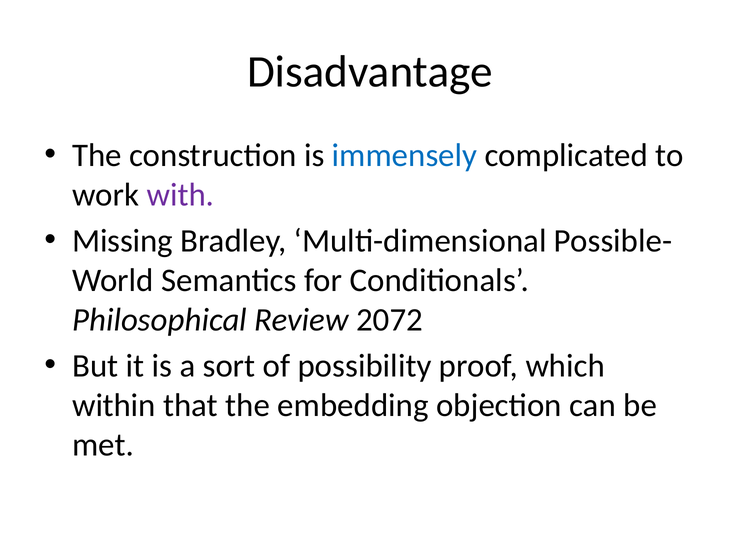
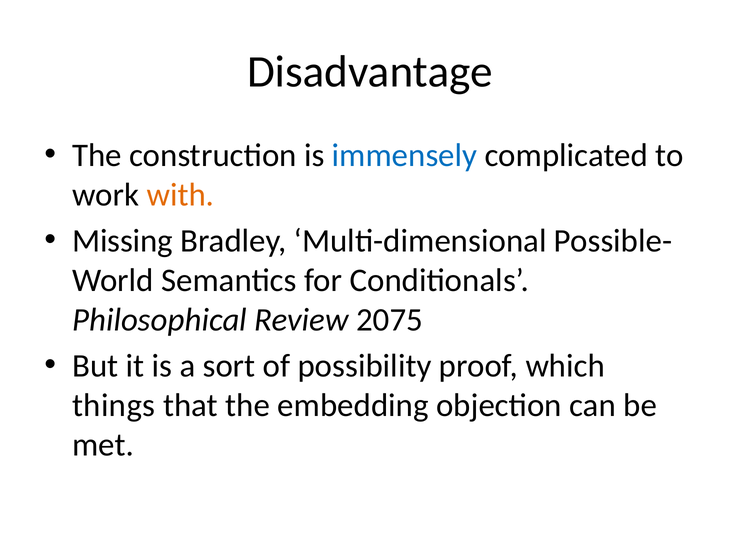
with colour: purple -> orange
2072: 2072 -> 2075
within: within -> things
